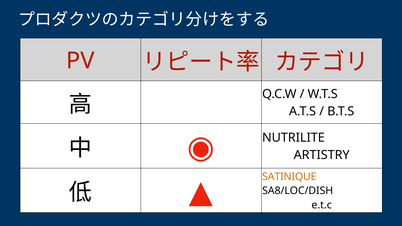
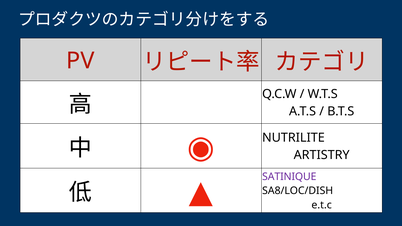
SATINIQUE colour: orange -> purple
